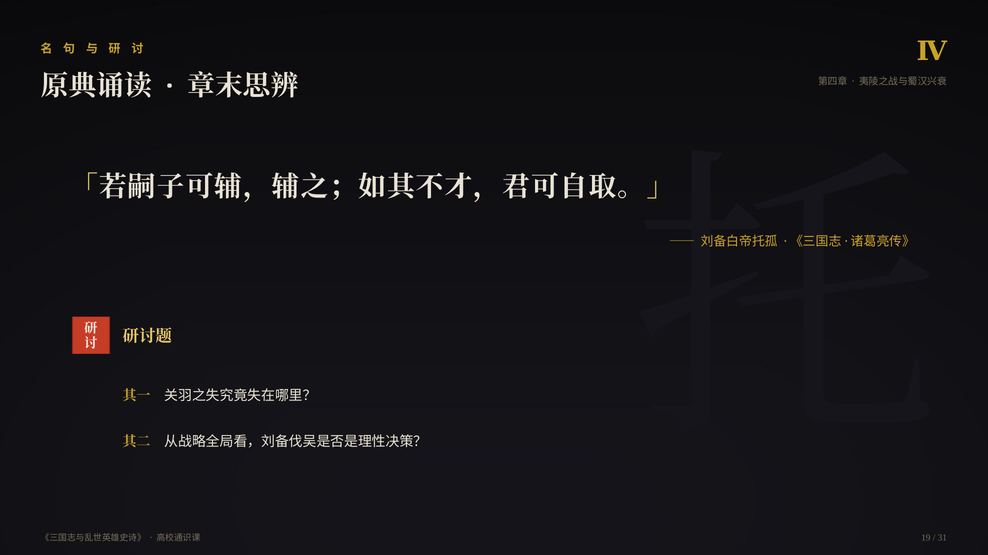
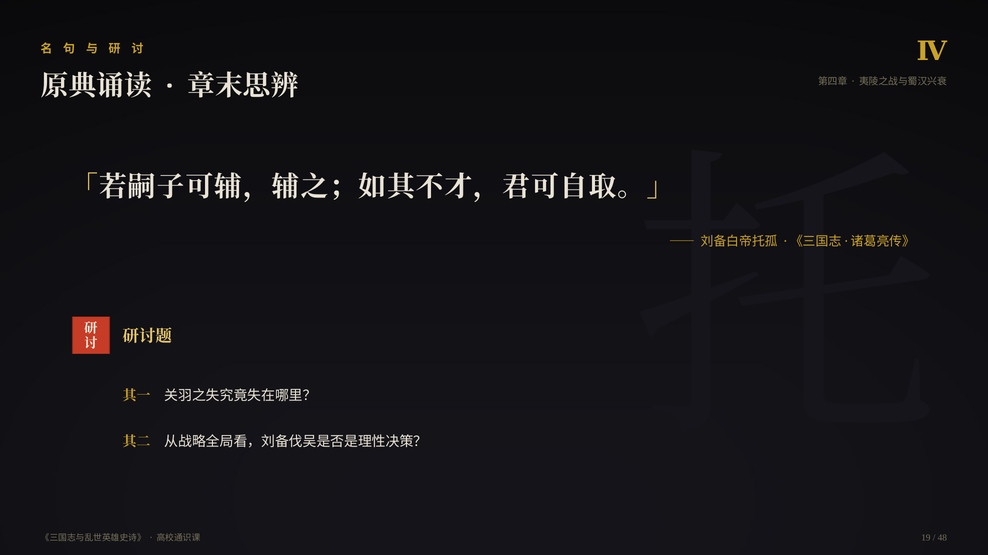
31: 31 -> 48
